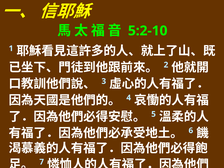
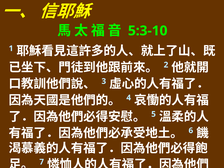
5:2-10: 5:2-10 -> 5:3-10
